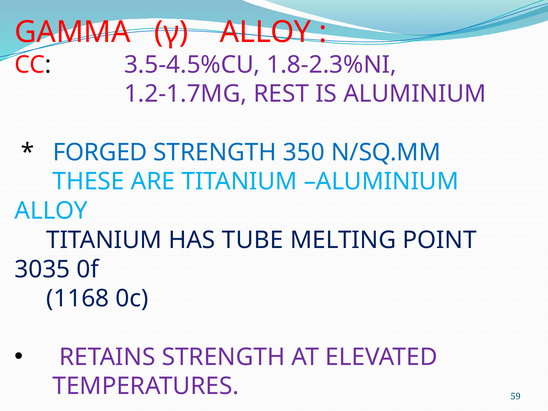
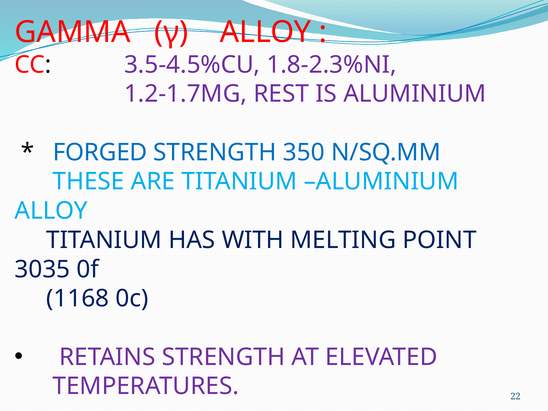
TUBE: TUBE -> WITH
59: 59 -> 22
